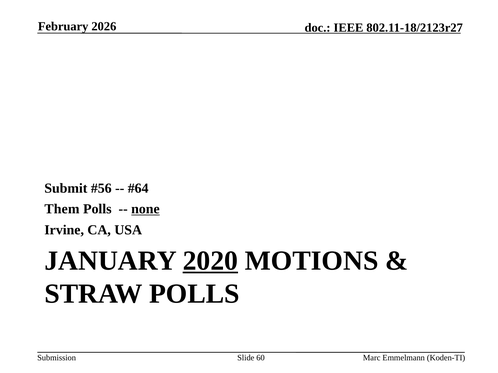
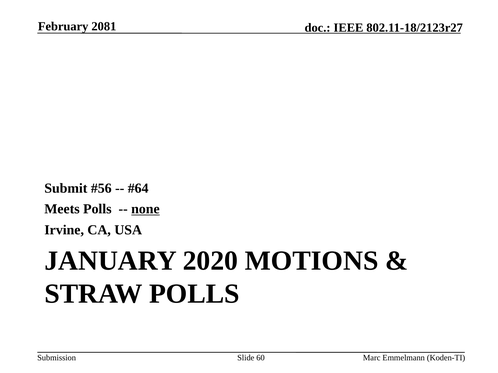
2026: 2026 -> 2081
Them: Them -> Meets
2020 underline: present -> none
